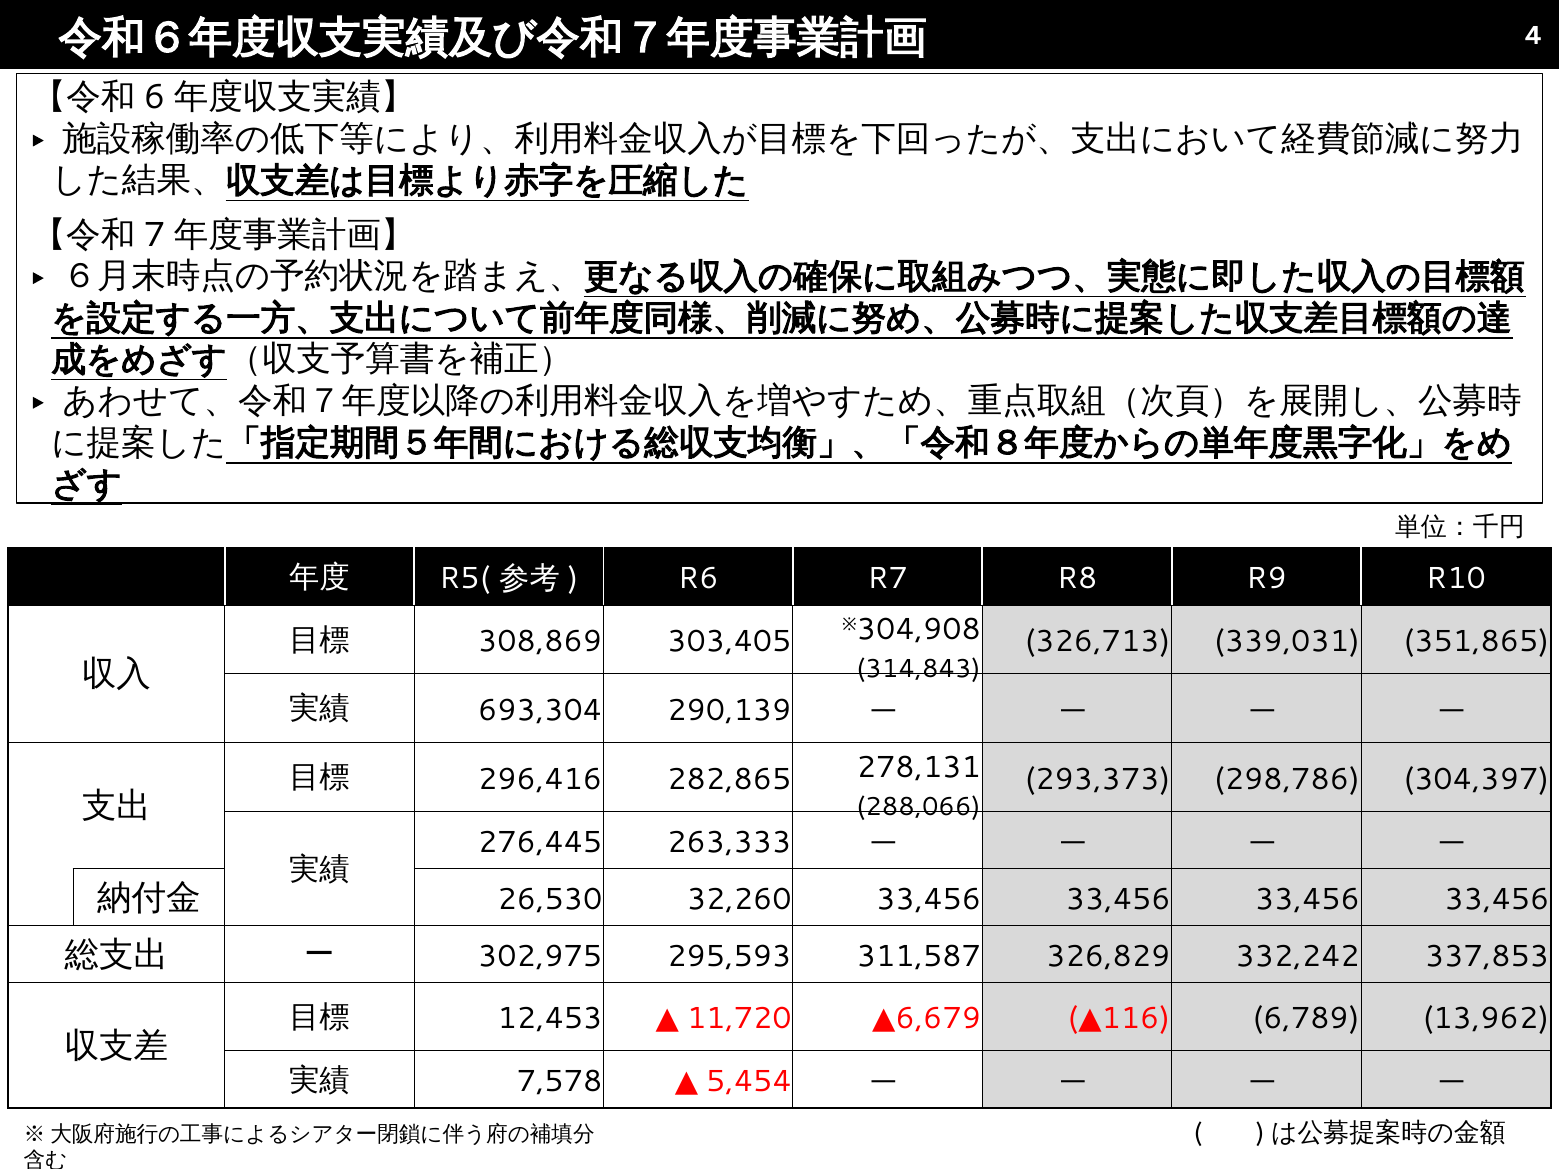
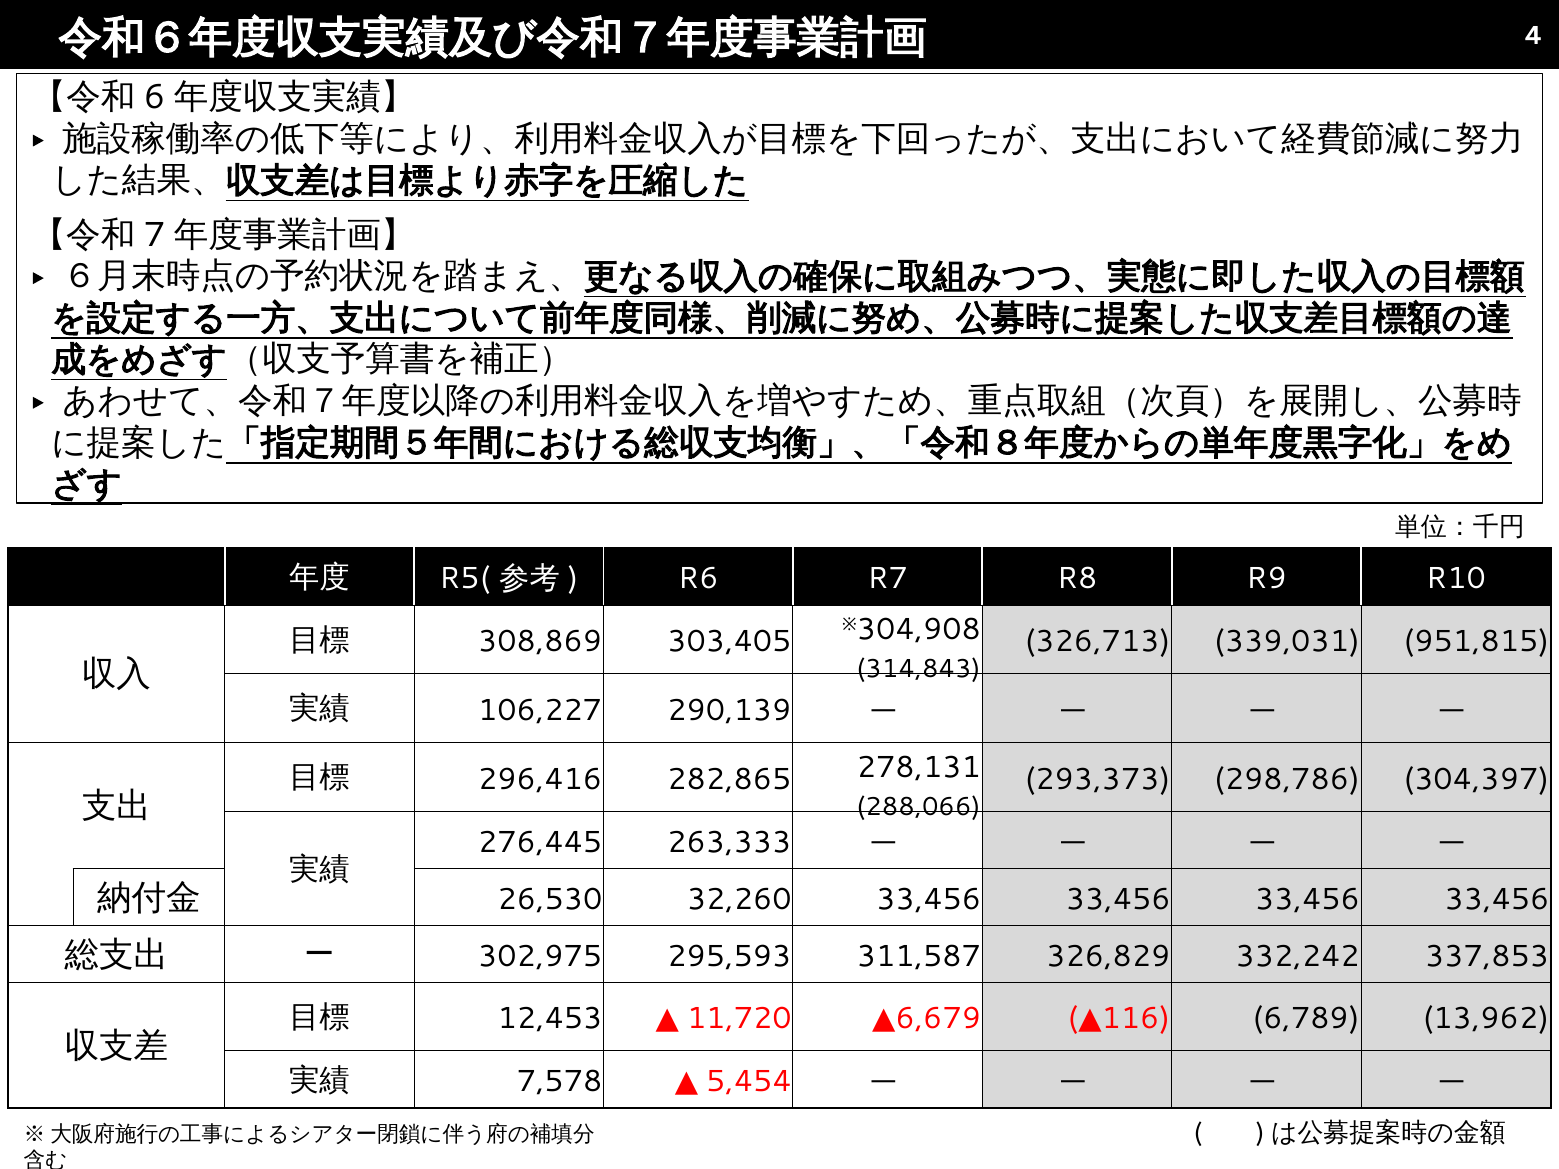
351,865: 351,865 -> 951,815
693,304: 693,304 -> 106,227
